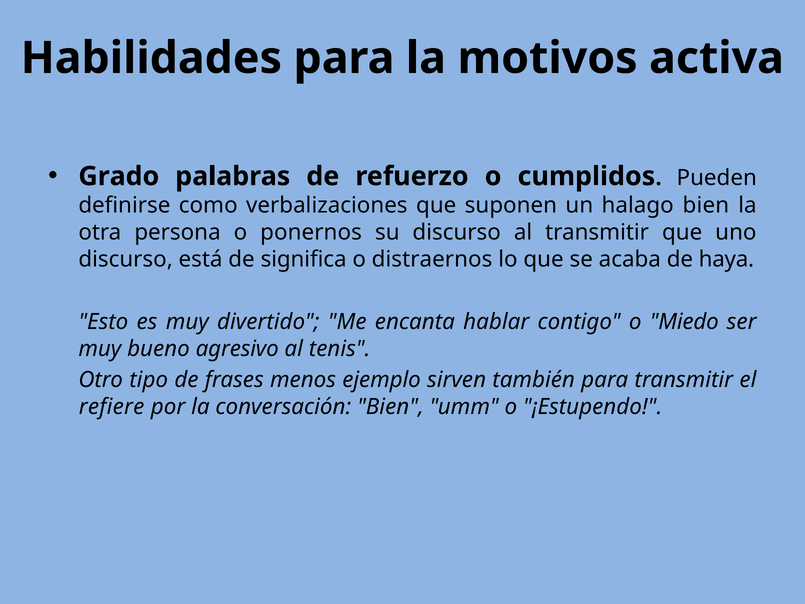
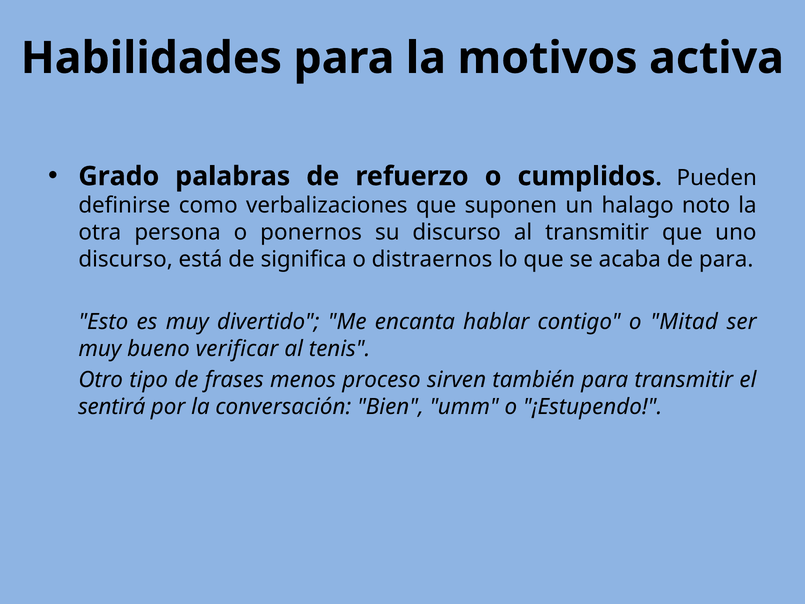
halago bien: bien -> noto
de haya: haya -> para
Miedo: Miedo -> Mitad
agresivo: agresivo -> verificar
ejemplo: ejemplo -> proceso
refiere: refiere -> sentirá
